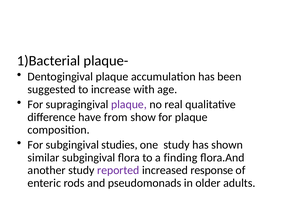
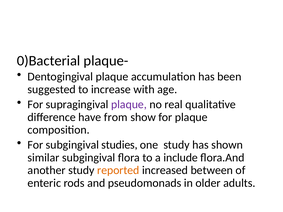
1)Bacterial: 1)Bacterial -> 0)Bacterial
finding: finding -> include
reported colour: purple -> orange
response: response -> between
